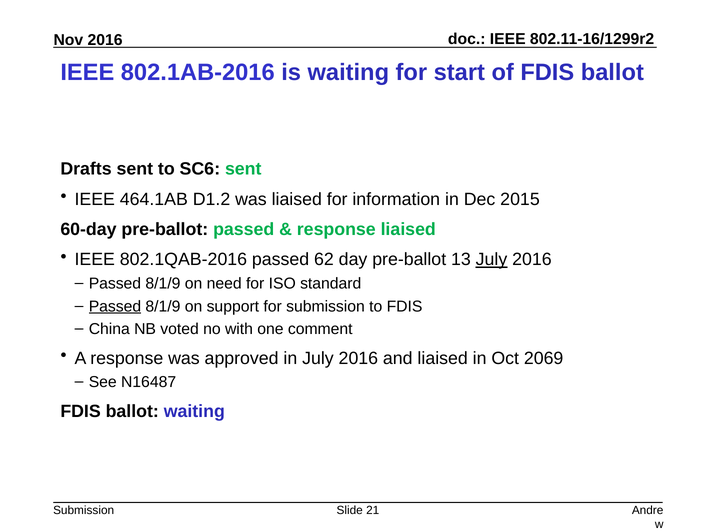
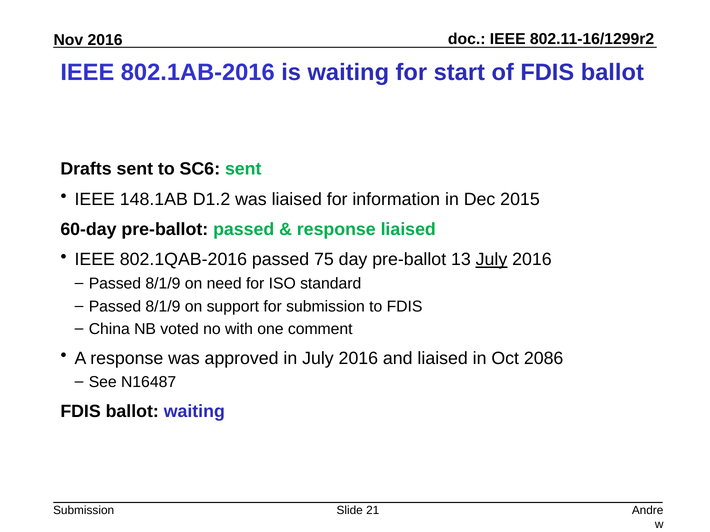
464.1AB: 464.1AB -> 148.1AB
62: 62 -> 75
Passed at (115, 307) underline: present -> none
2069: 2069 -> 2086
